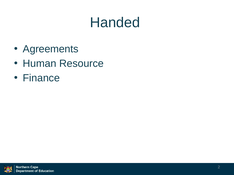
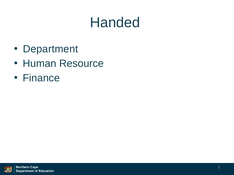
Agreements: Agreements -> Department
